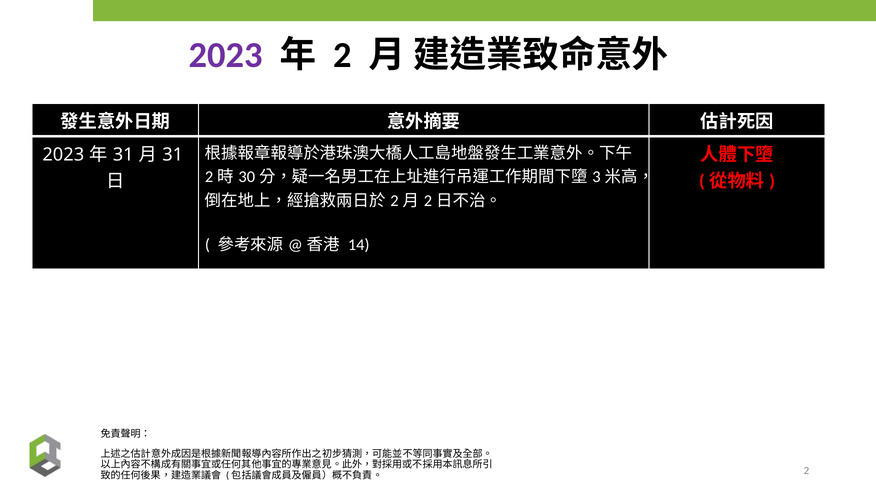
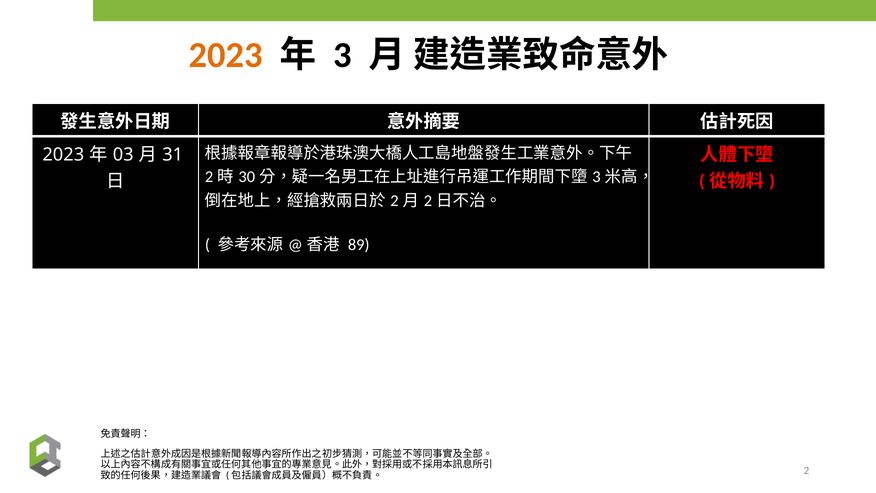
2023 at (226, 55) colour: purple -> orange
2 at (342, 55): 2 -> 3
31 at (123, 155): 31 -> 03
14: 14 -> 89
